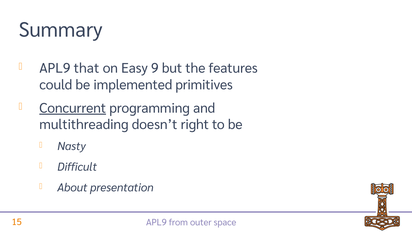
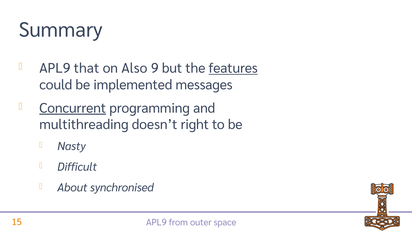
Easy: Easy -> Also
features underline: none -> present
primitives: primitives -> messages
presentation: presentation -> synchronised
